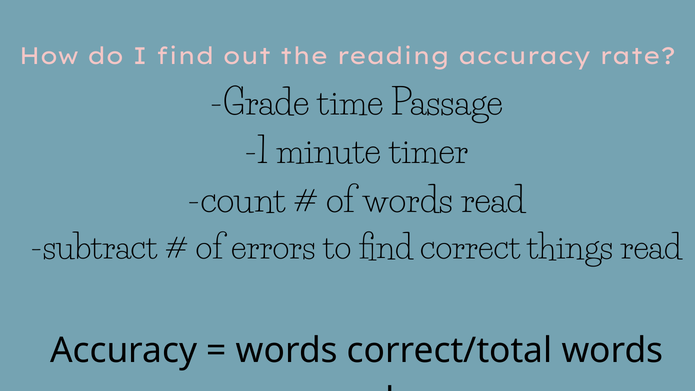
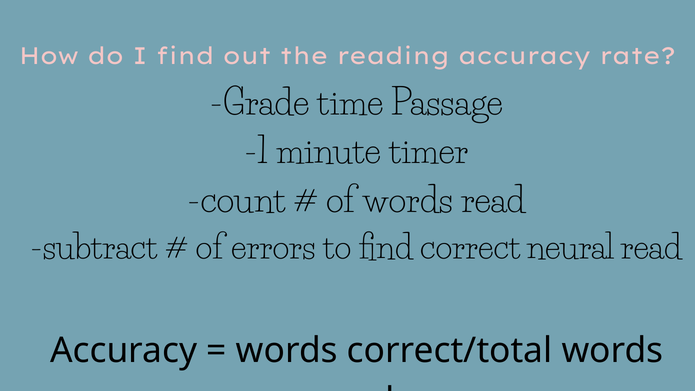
things: things -> neural
